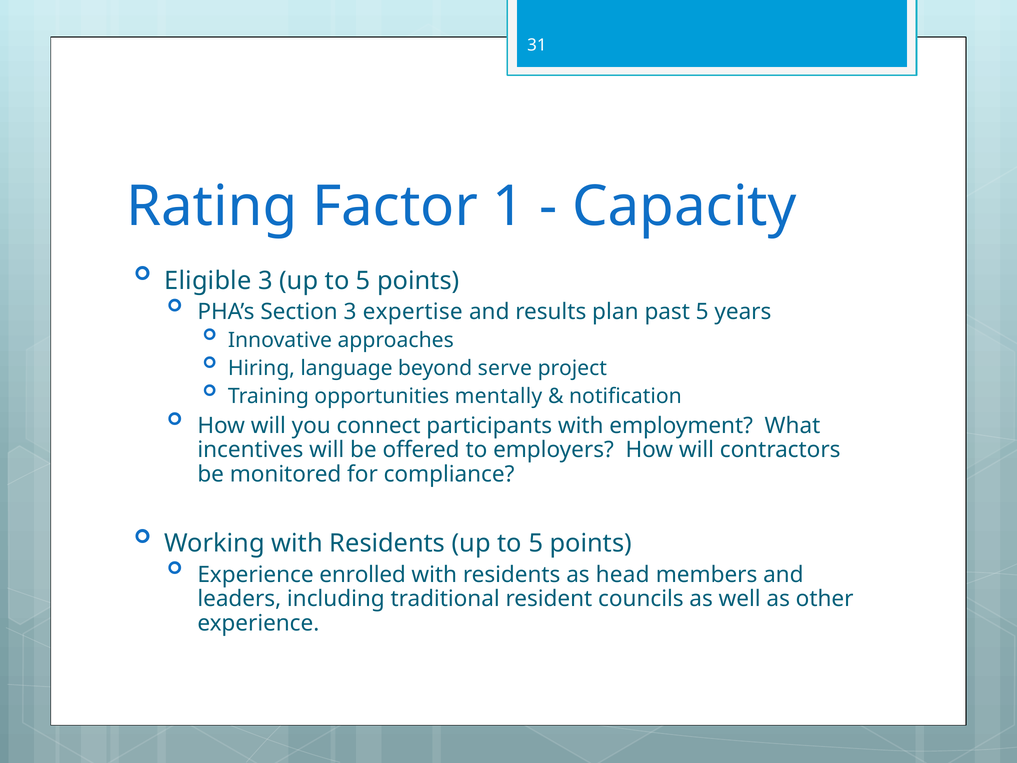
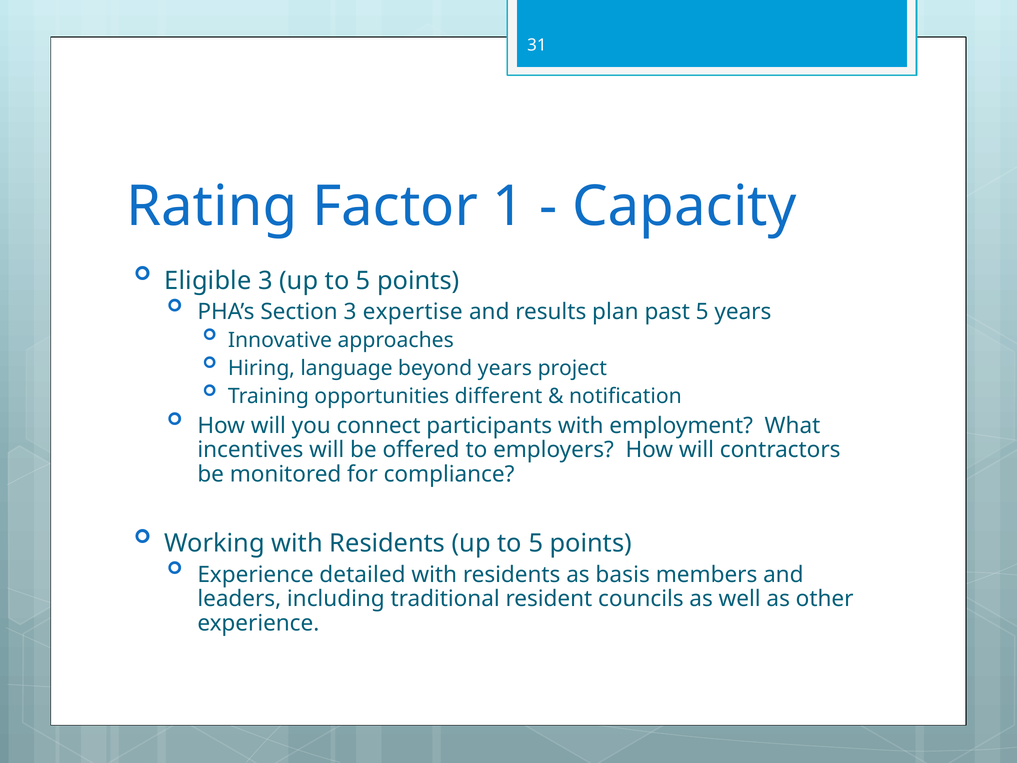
beyond serve: serve -> years
mentally: mentally -> different
enrolled: enrolled -> detailed
head: head -> basis
